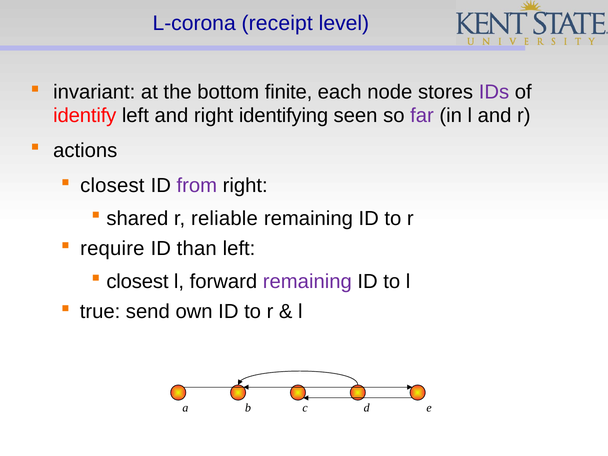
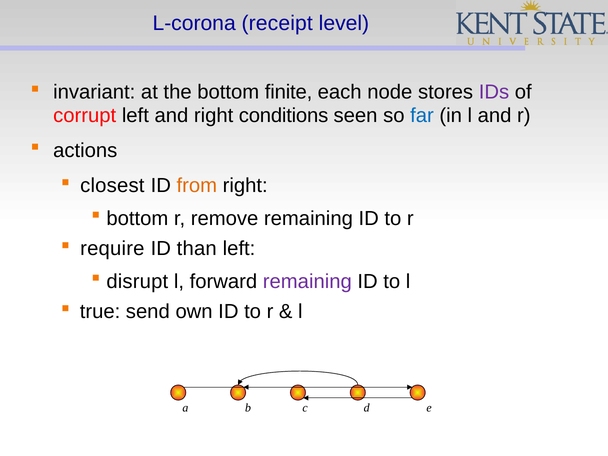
identify: identify -> corrupt
identifying: identifying -> conditions
far colour: purple -> blue
from colour: purple -> orange
shared at (137, 218): shared -> bottom
reliable: reliable -> remove
closest at (137, 281): closest -> disrupt
